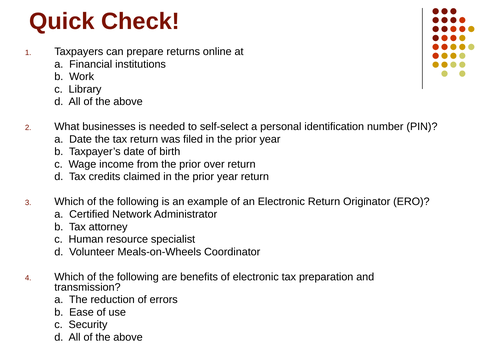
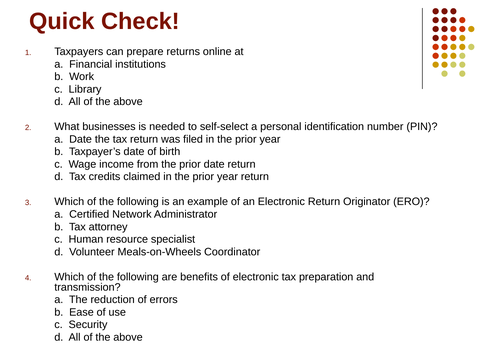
prior over: over -> date
